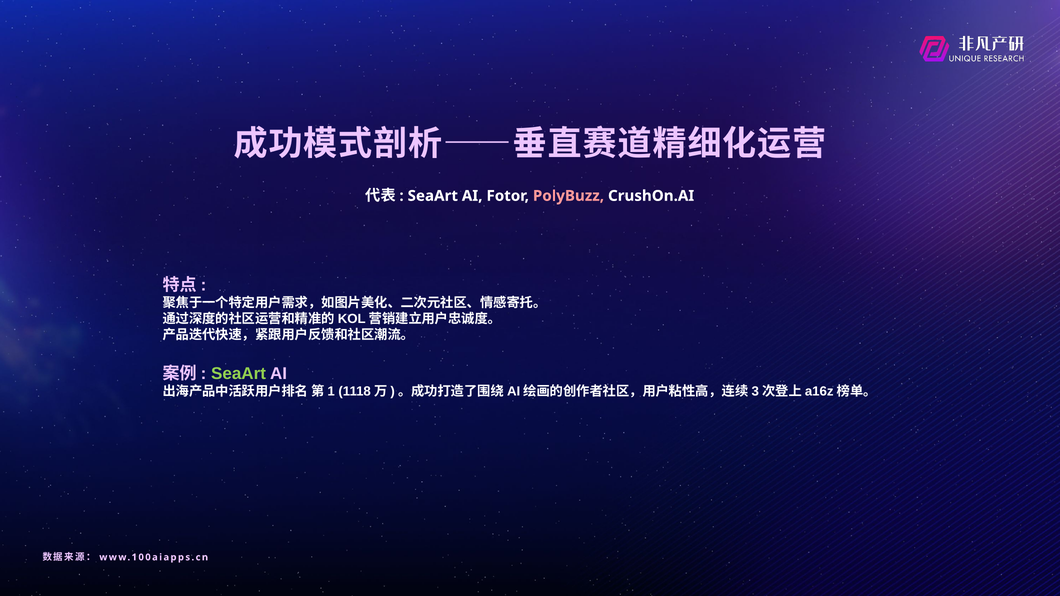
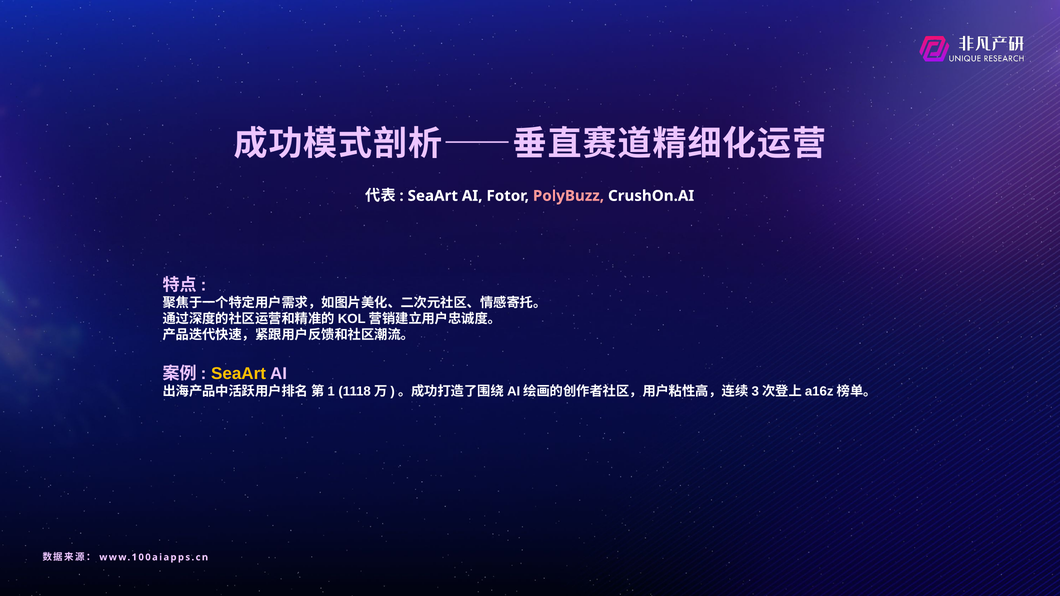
SeaArt at (239, 374) colour: light green -> yellow
